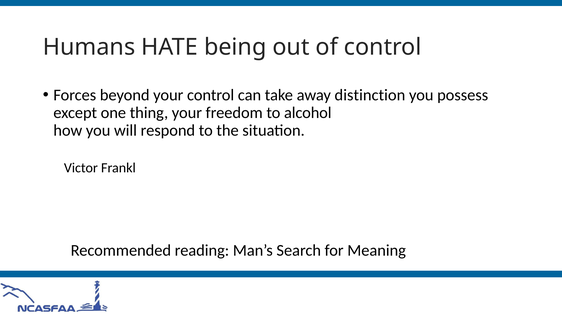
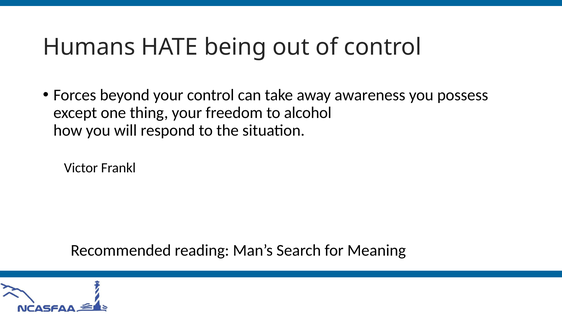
distinction: distinction -> awareness
